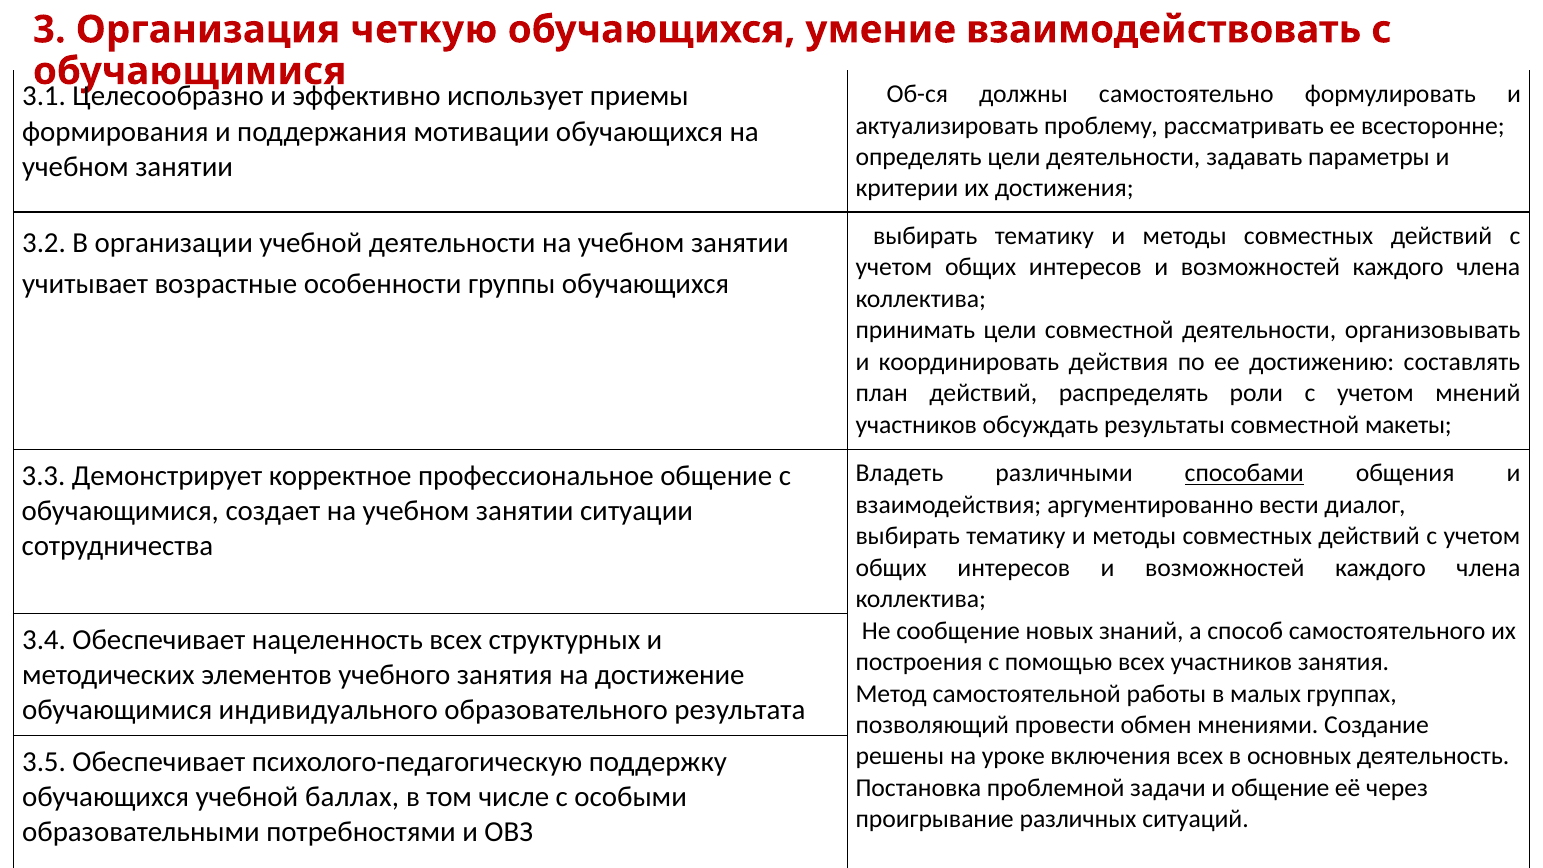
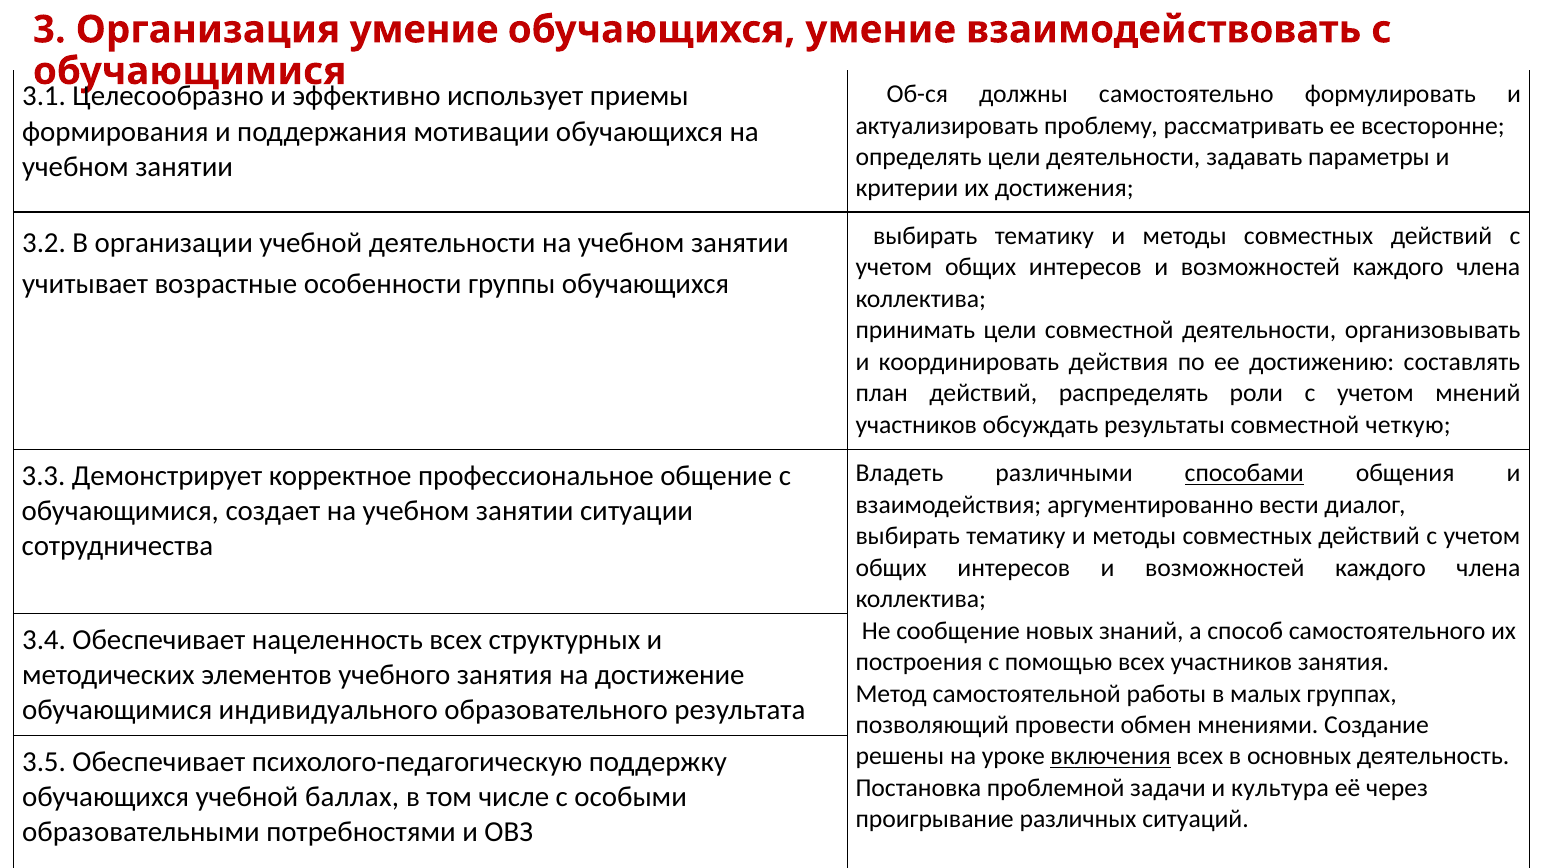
Организация четкую: четкую -> умение
макеты: макеты -> четкую
включения underline: none -> present
и общение: общение -> культура
